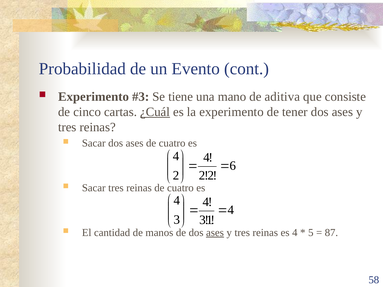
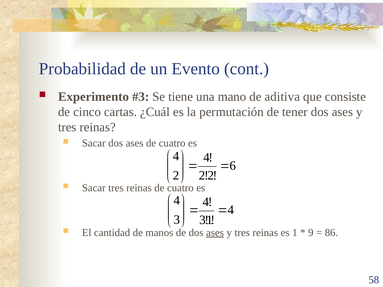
¿Cuál underline: present -> none
la experimento: experimento -> permutación
es 4: 4 -> 1
5: 5 -> 9
87: 87 -> 86
